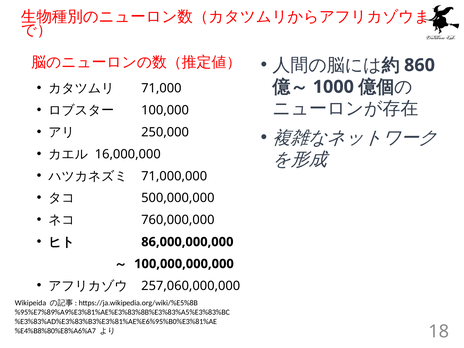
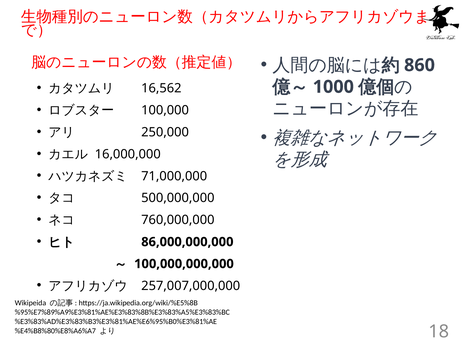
71,000: 71,000 -> 16,562
257,060,000,000: 257,060,000,000 -> 257,007,000,000
